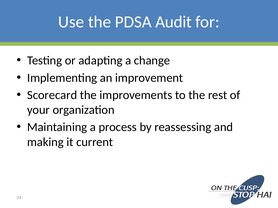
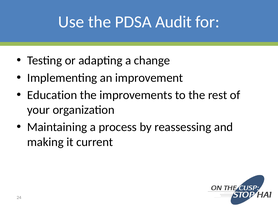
Scorecard: Scorecard -> Education
